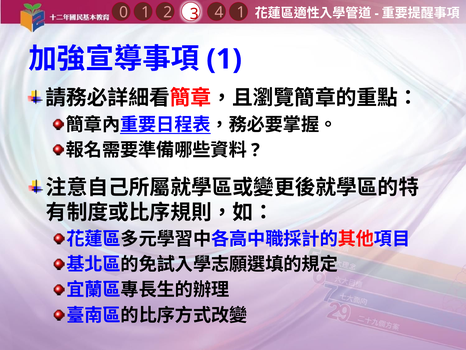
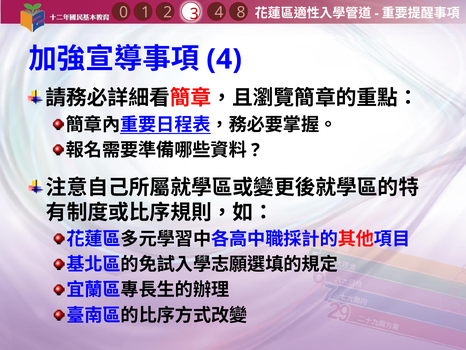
4 1: 1 -> 8
1 at (224, 59): 1 -> 4
